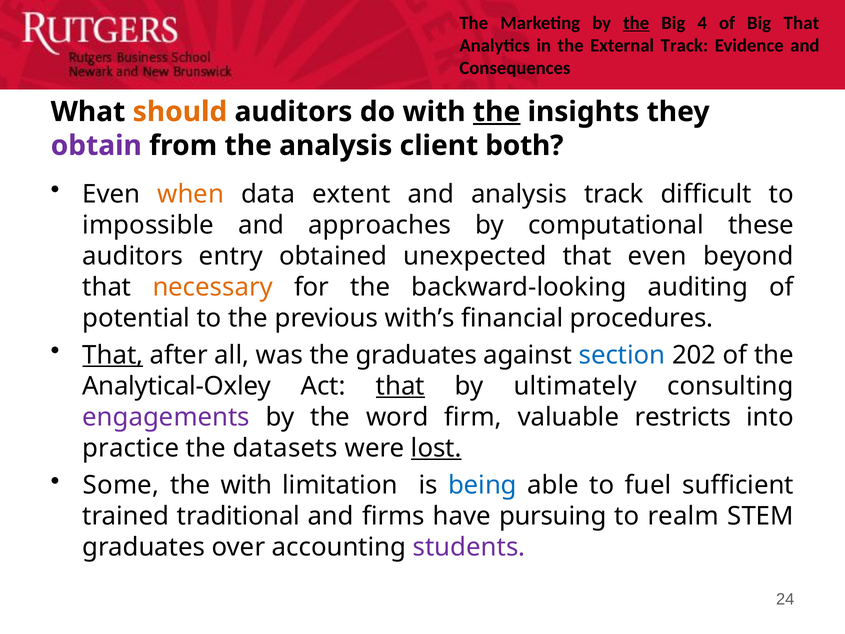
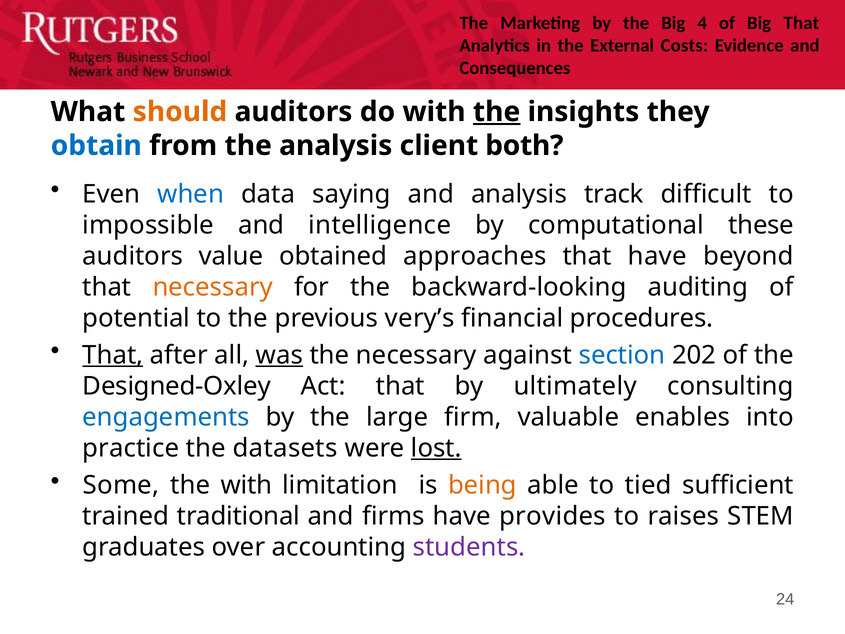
the at (636, 23) underline: present -> none
Track at (684, 46): Track -> Costs
obtain colour: purple -> blue
when colour: orange -> blue
extent: extent -> saying
approaches: approaches -> intelligence
entry: entry -> value
unexpected: unexpected -> approaches
that even: even -> have
with’s: with’s -> very’s
was underline: none -> present
the graduates: graduates -> necessary
Analytical-Oxley: Analytical-Oxley -> Designed-Oxley
that at (400, 386) underline: present -> none
engagements colour: purple -> blue
word: word -> large
restricts: restricts -> enables
being colour: blue -> orange
fuel: fuel -> tied
pursuing: pursuing -> provides
realm: realm -> raises
